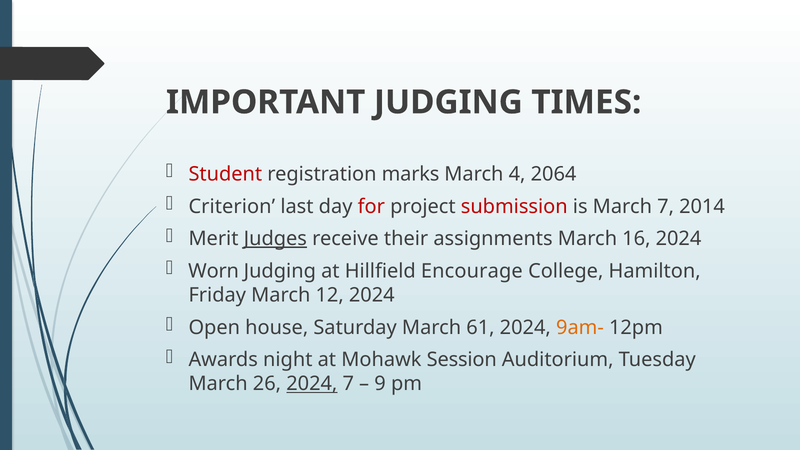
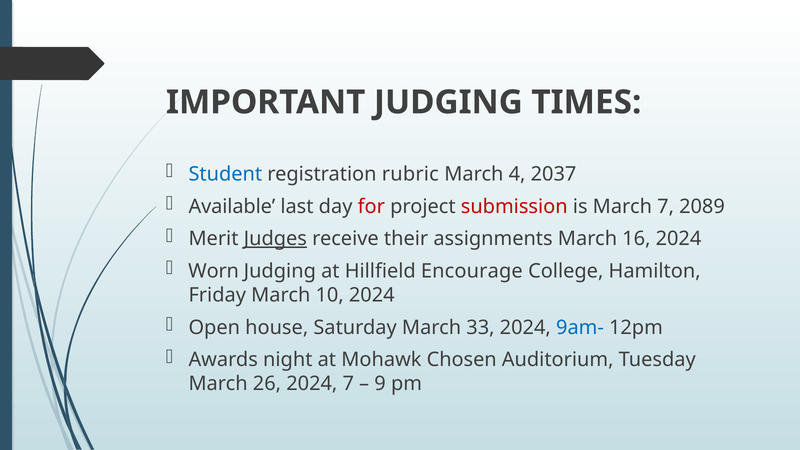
Student colour: red -> blue
marks: marks -> rubric
2064: 2064 -> 2037
Criterion: Criterion -> Available
2014: 2014 -> 2089
12: 12 -> 10
61: 61 -> 33
9am- colour: orange -> blue
Session: Session -> Chosen
2024 at (312, 384) underline: present -> none
